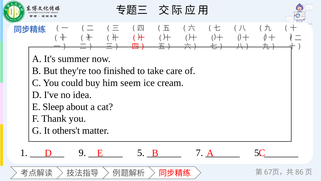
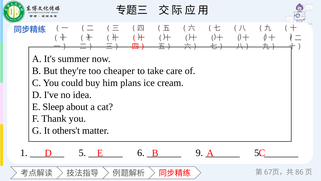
finished: finished -> cheaper
seem: seem -> plans
9 at (82, 153): 9 -> 5
5 at (141, 153): 5 -> 6
7: 7 -> 9
